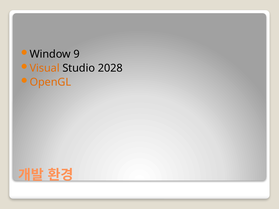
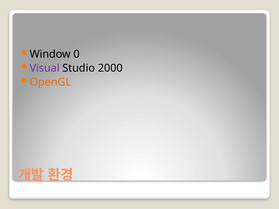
9: 9 -> 0
Visual colour: orange -> purple
2028: 2028 -> 2000
